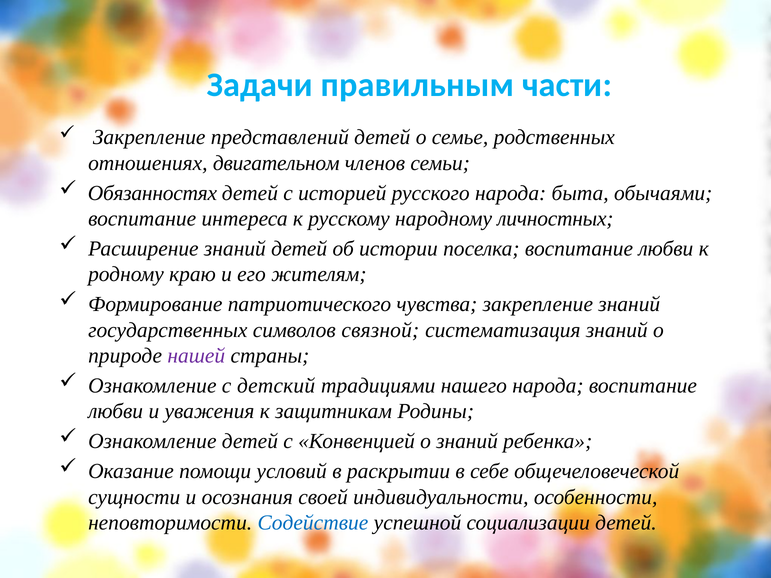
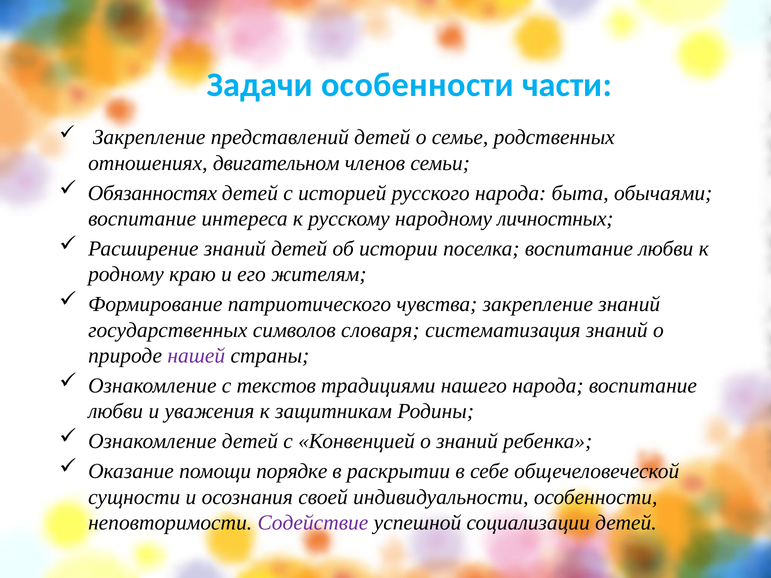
Задачи правильным: правильным -> особенности
связной: связной -> словаря
детский: детский -> текстов
условий: условий -> порядке
Содействие colour: blue -> purple
